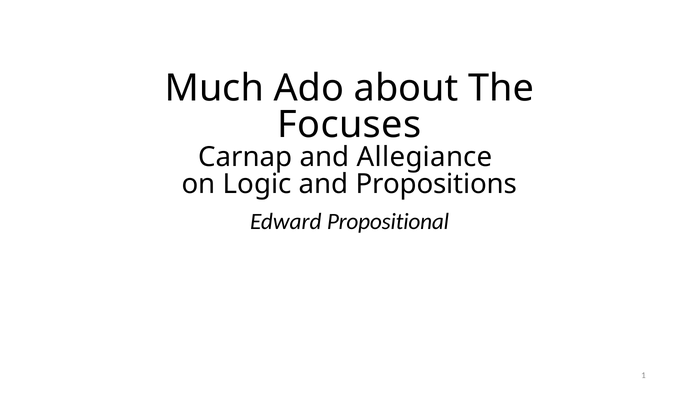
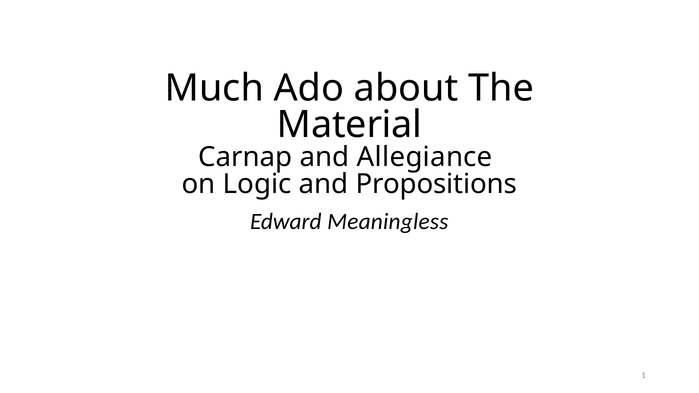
Focuses: Focuses -> Material
Propositional: Propositional -> Meaningless
